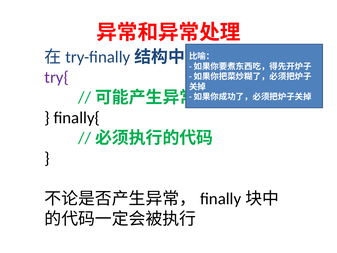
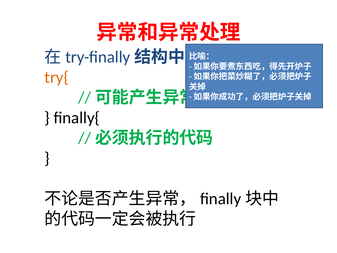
try{ colour: purple -> orange
